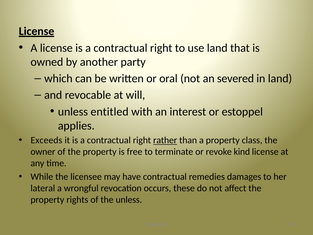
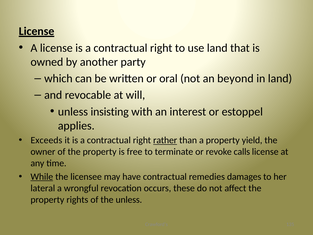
severed: severed -> beyond
entitled: entitled -> insisting
class: class -> yield
kind: kind -> calls
While underline: none -> present
